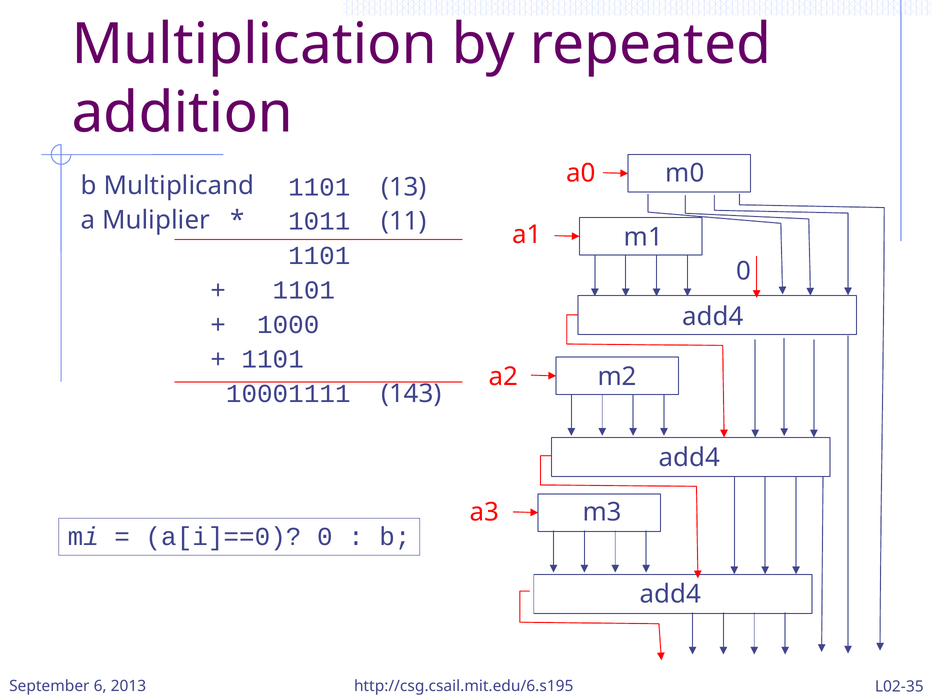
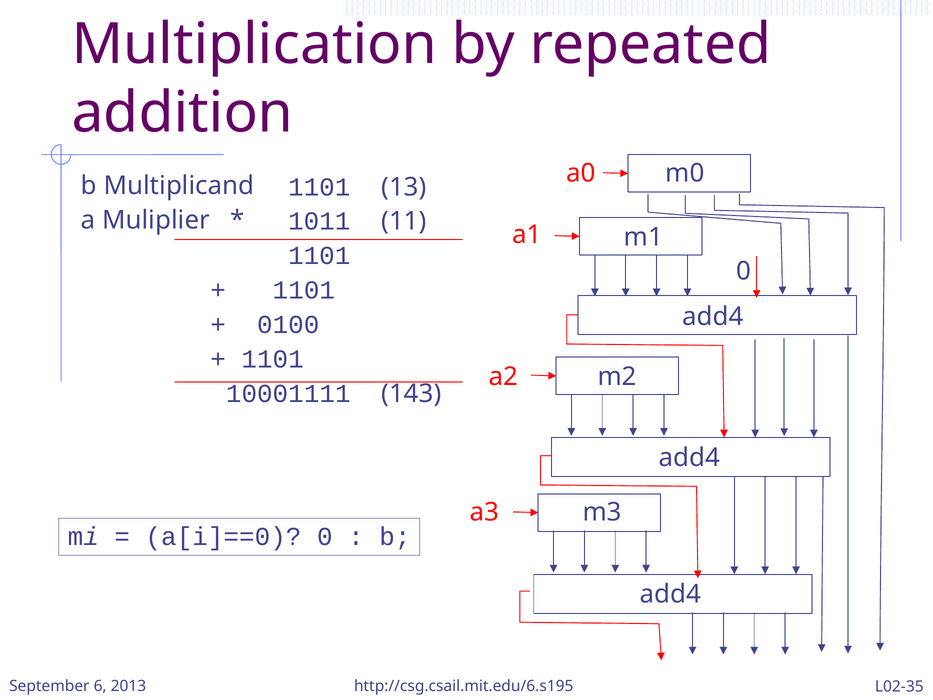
1000: 1000 -> 0100
